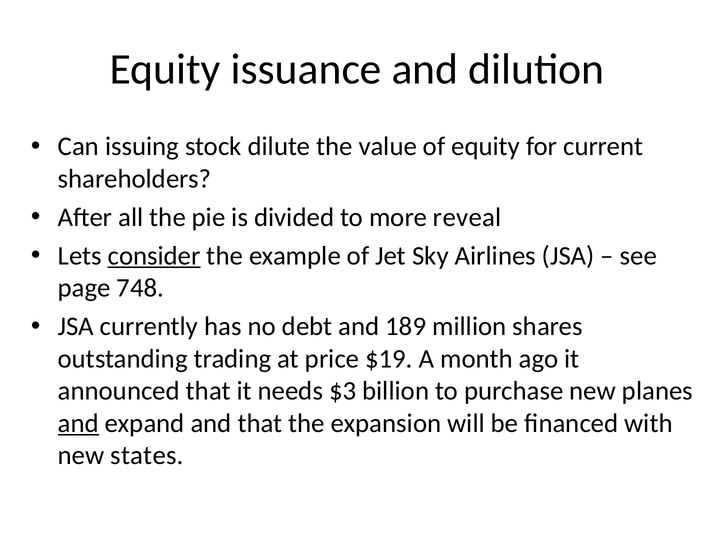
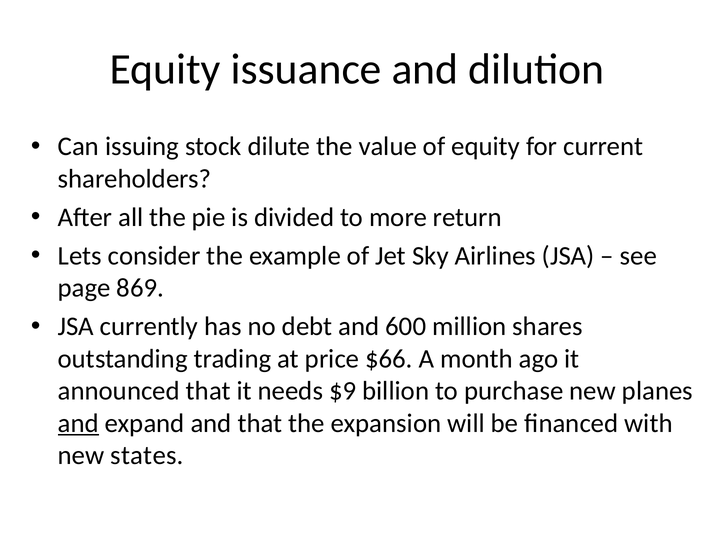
reveal: reveal -> return
consider underline: present -> none
748: 748 -> 869
189: 189 -> 600
$19: $19 -> $66
$3: $3 -> $9
